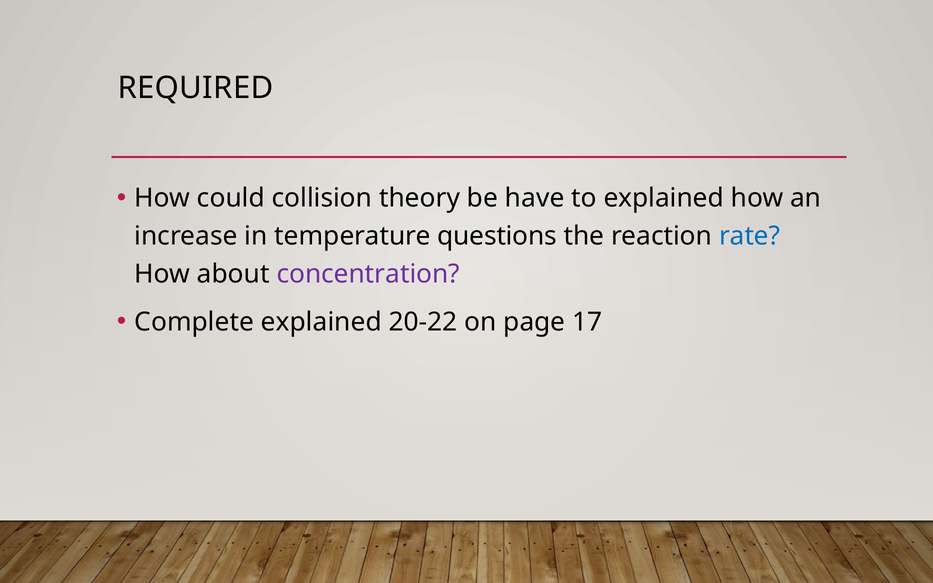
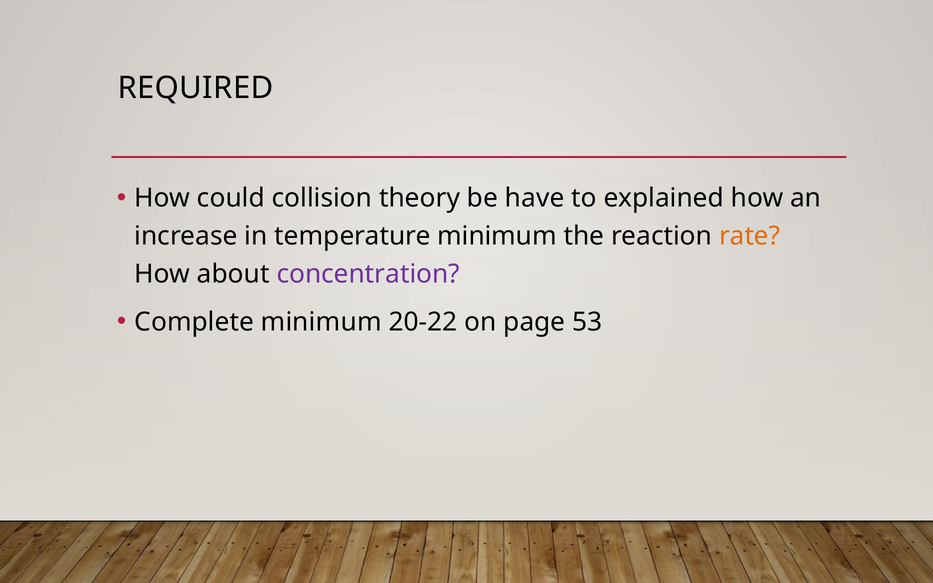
temperature questions: questions -> minimum
rate colour: blue -> orange
Complete explained: explained -> minimum
17: 17 -> 53
